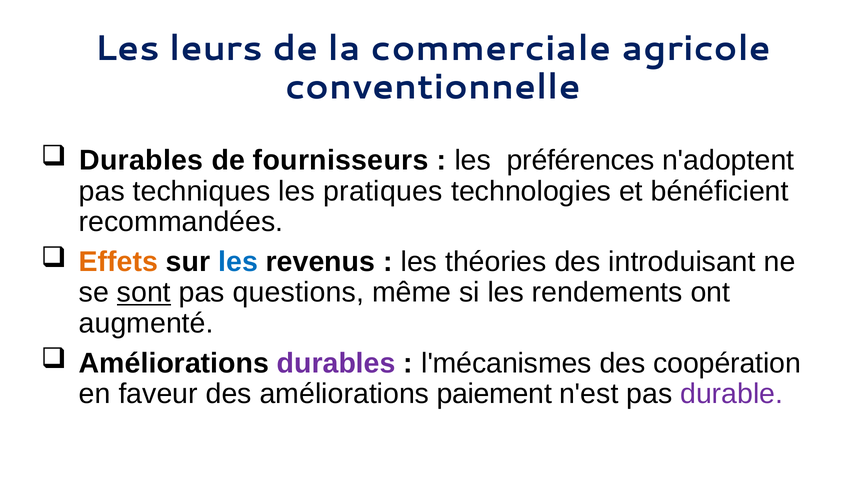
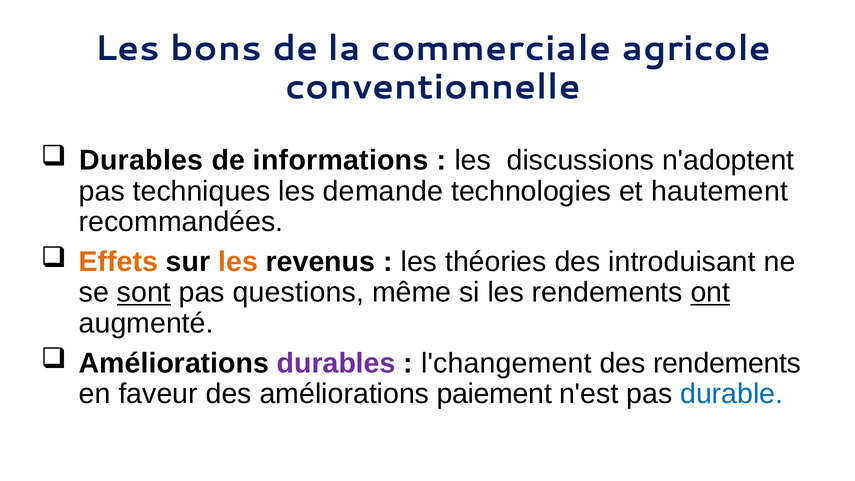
leurs: leurs -> bons
fournisseurs: fournisseurs -> informations
préférences: préférences -> discussions
pratiques: pratiques -> demande
bénéficient: bénéficient -> hautement
les at (238, 262) colour: blue -> orange
ont underline: none -> present
l'mécanismes: l'mécanismes -> l'changement
des coopération: coopération -> rendements
durable colour: purple -> blue
